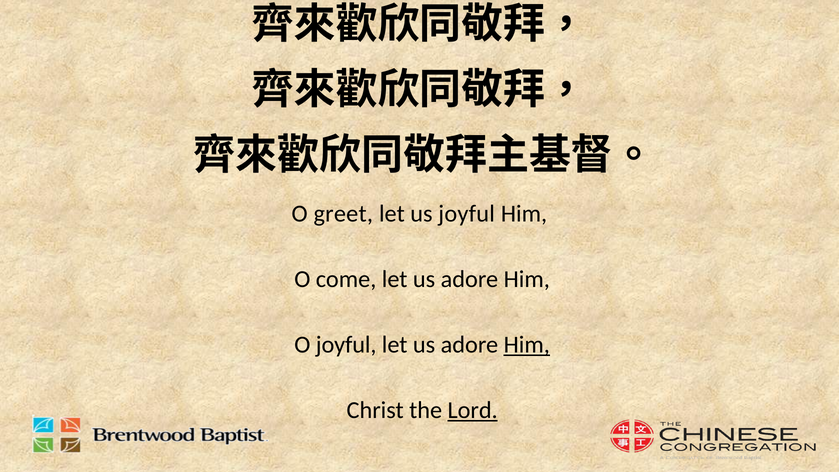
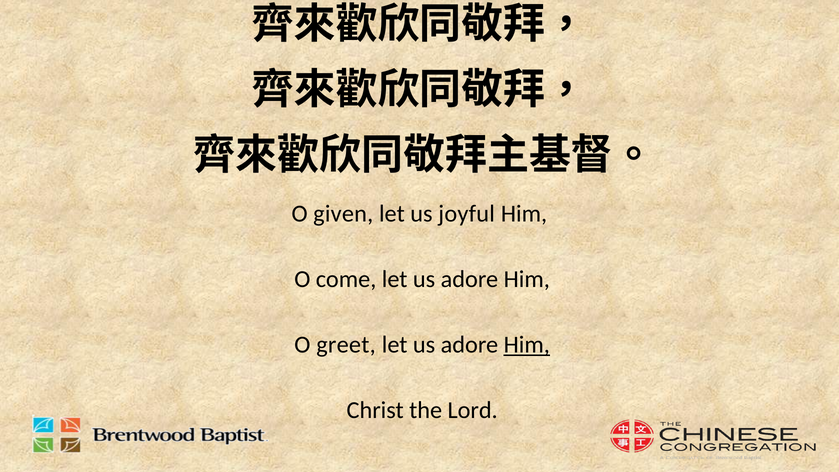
greet: greet -> given
O joyful: joyful -> greet
Lord underline: present -> none
